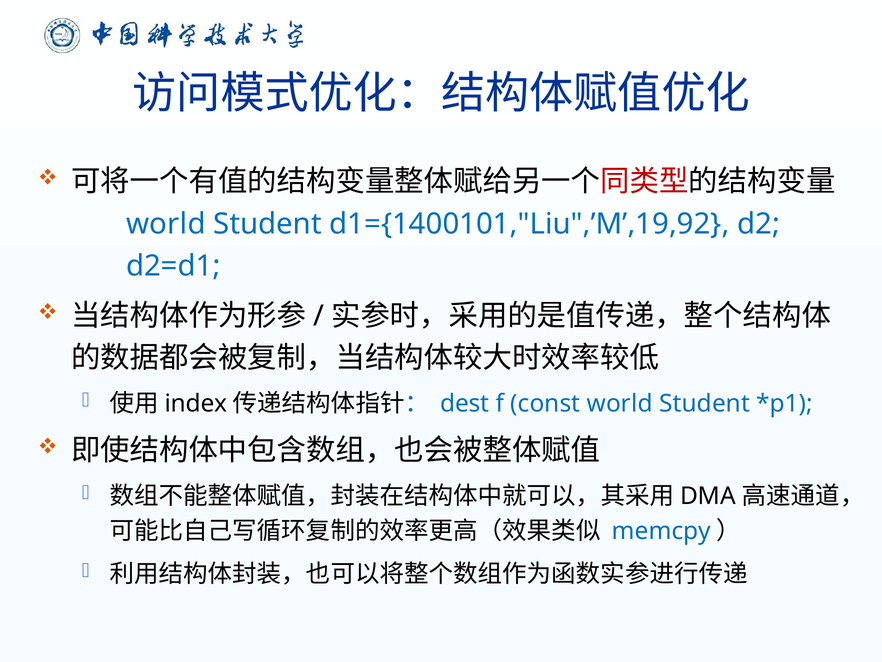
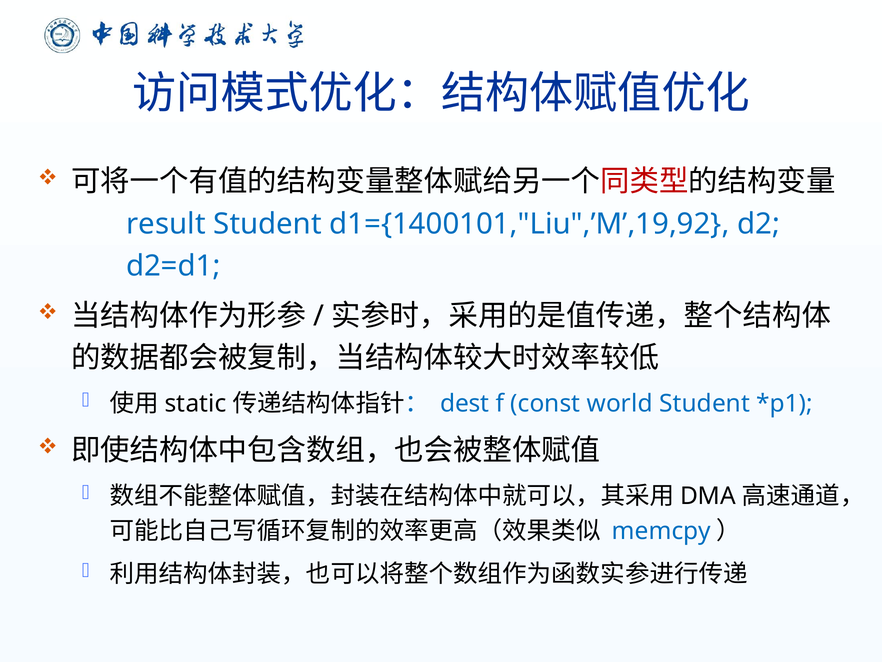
world at (166, 224): world -> result
index: index -> static
